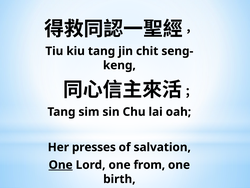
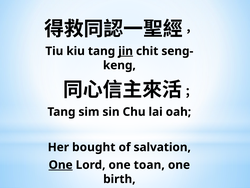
jin underline: none -> present
presses: presses -> bought
from: from -> toan
